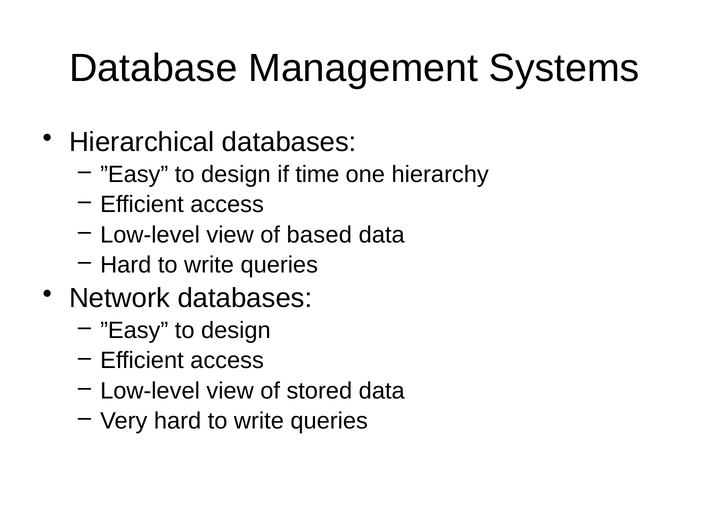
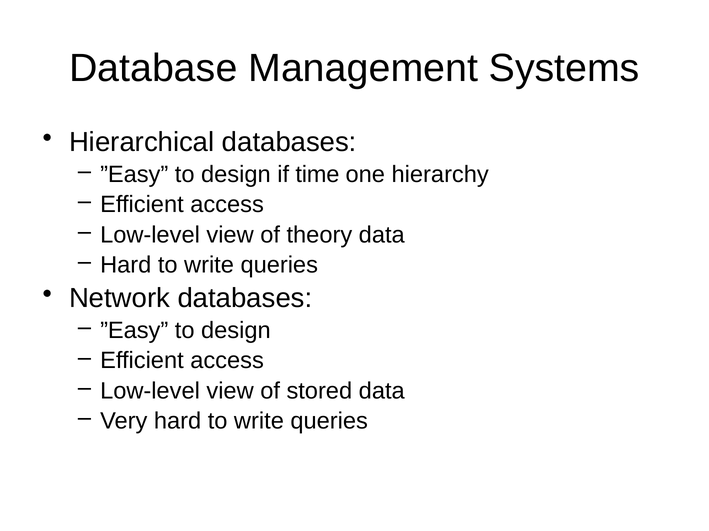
based: based -> theory
